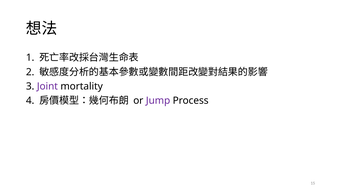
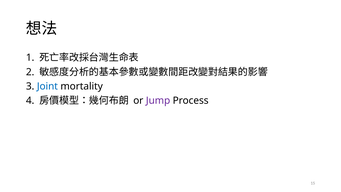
Joint colour: purple -> blue
